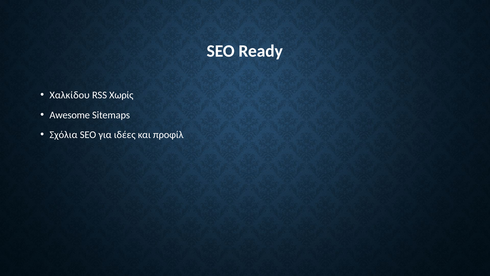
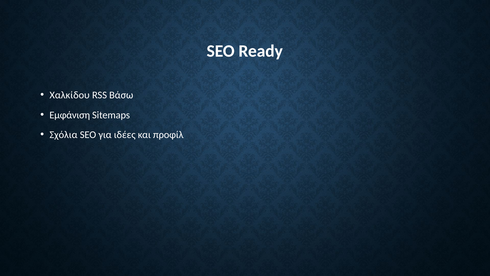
Χωρίς: Χωρίς -> Βάσω
Awesome: Awesome -> Εμφάνιση
